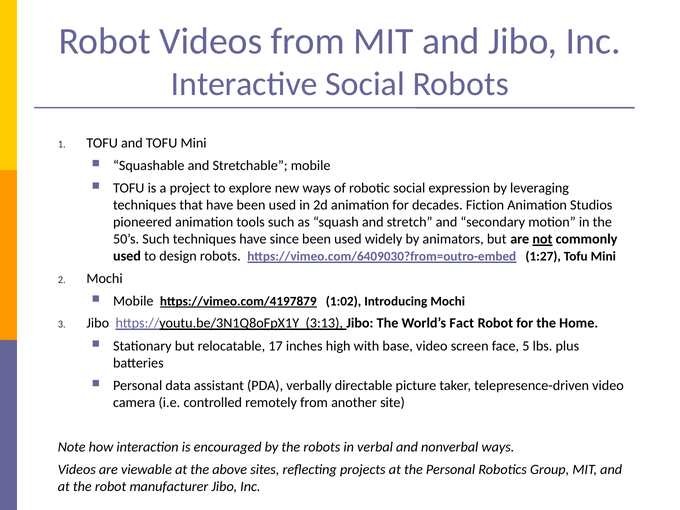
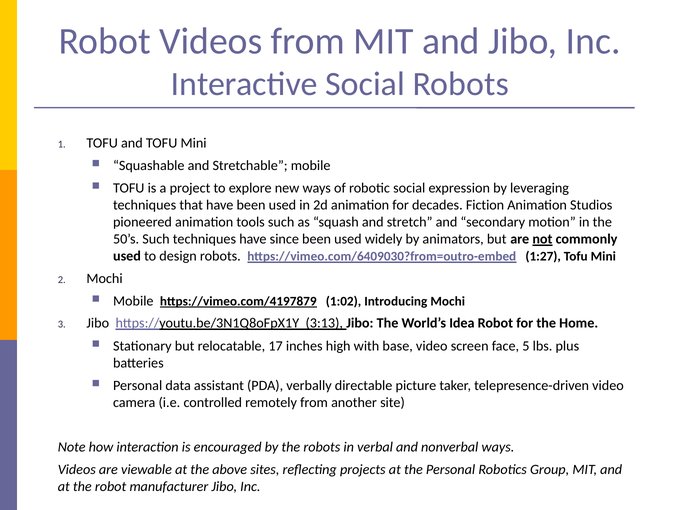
Fact: Fact -> Idea
